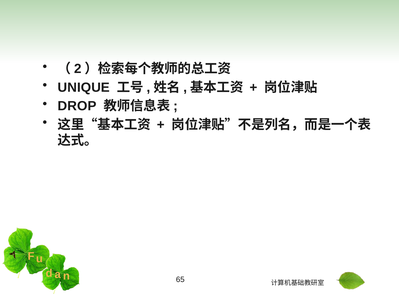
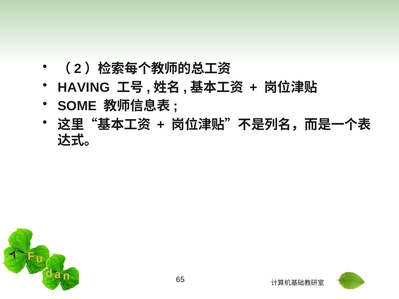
UNIQUE: UNIQUE -> HAVING
DROP: DROP -> SOME
